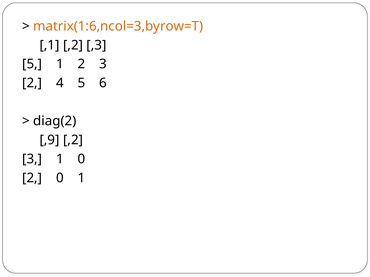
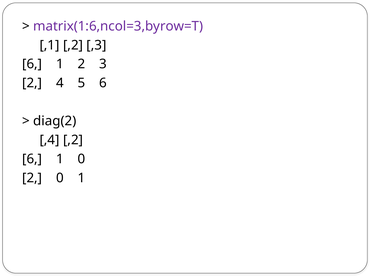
matrix(1:6,ncol=3,byrow=T colour: orange -> purple
5 at (32, 64): 5 -> 6
,9: ,9 -> ,4
3 at (32, 159): 3 -> 6
